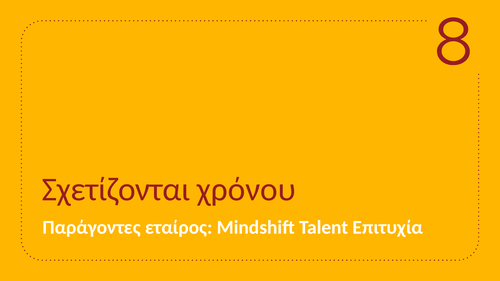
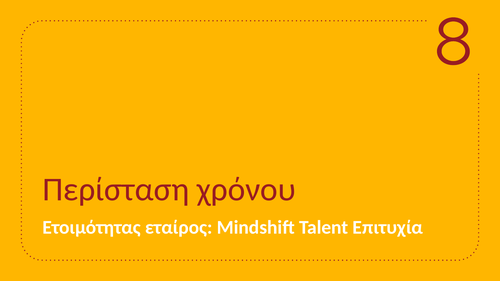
Σχετίζονται: Σχετίζονται -> Περίσταση
Παράγοντες: Παράγοντες -> Ετοιμότητας
